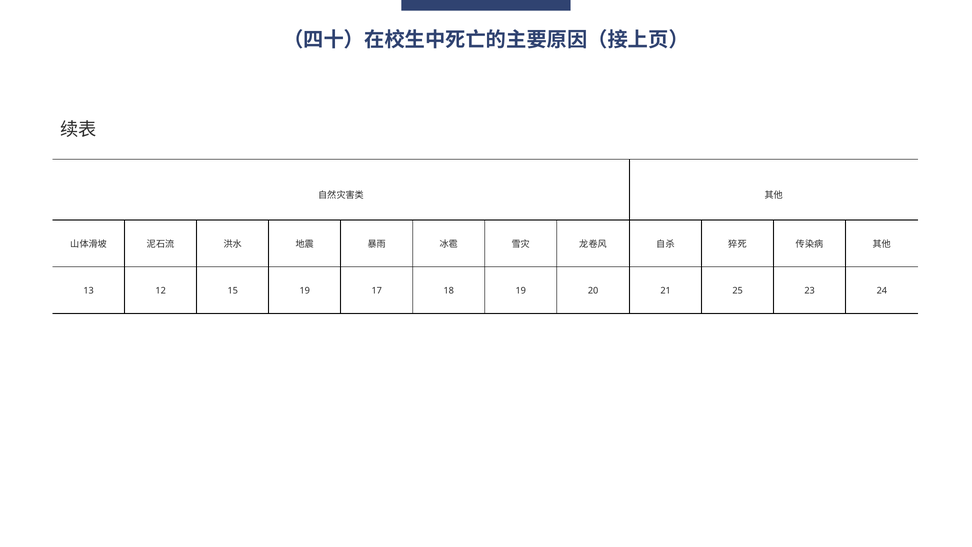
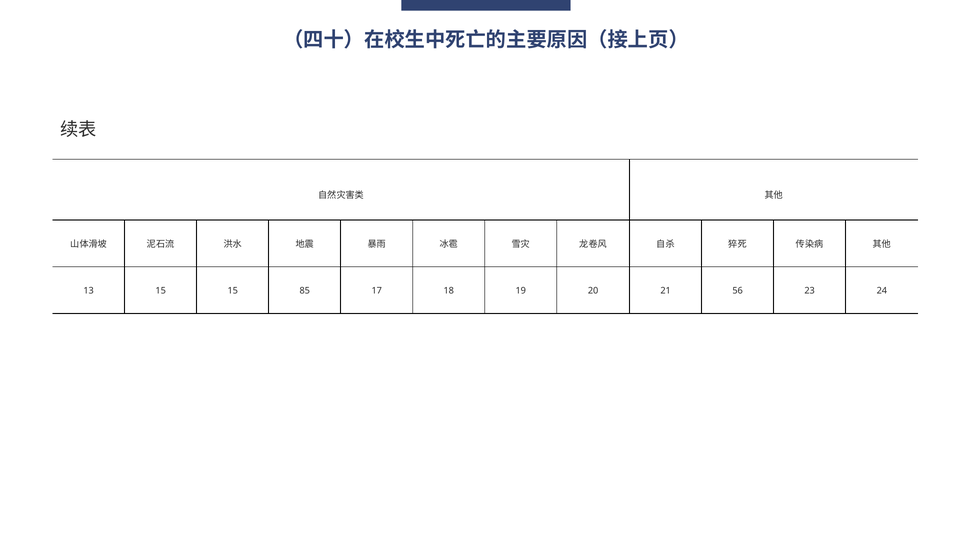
13 12: 12 -> 15
15 19: 19 -> 85
25: 25 -> 56
